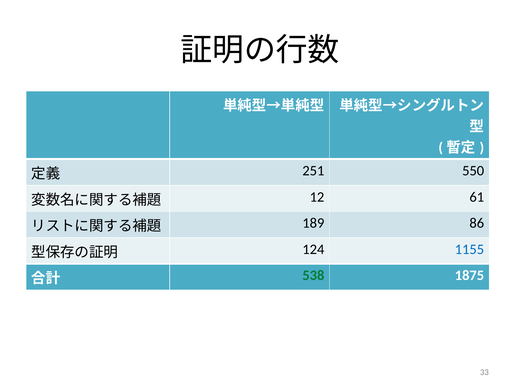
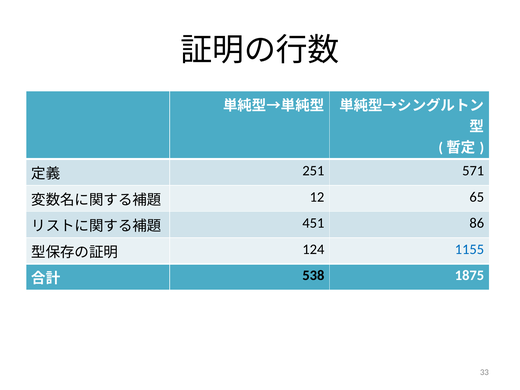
550: 550 -> 571
61: 61 -> 65
189: 189 -> 451
538 colour: green -> black
